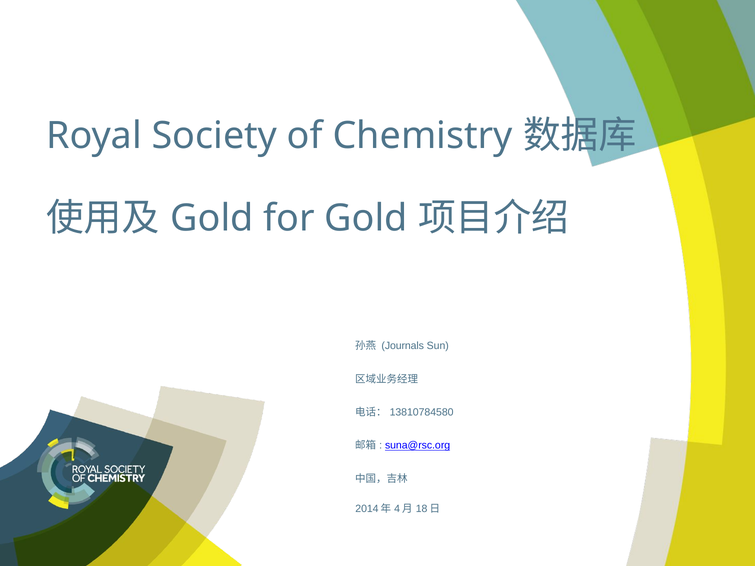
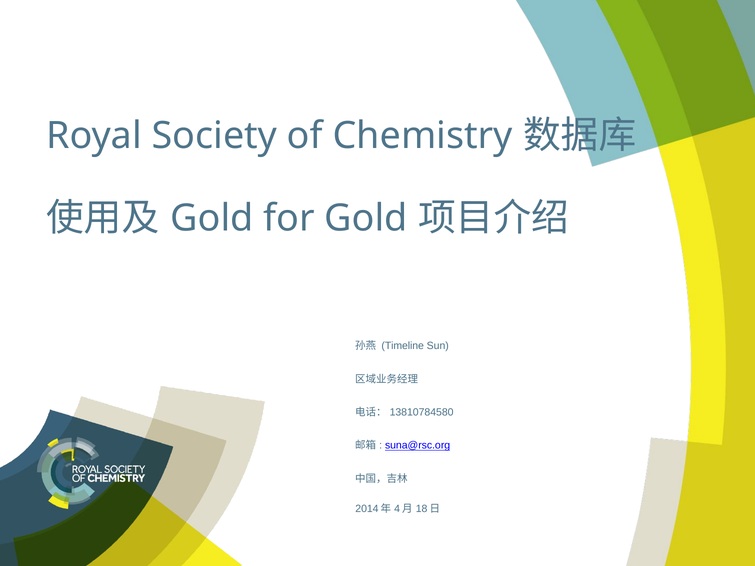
Journals: Journals -> Timeline
